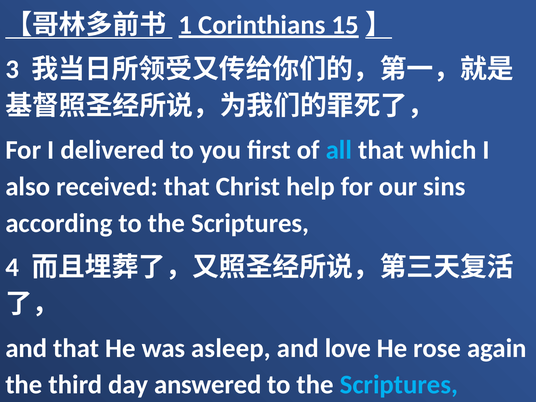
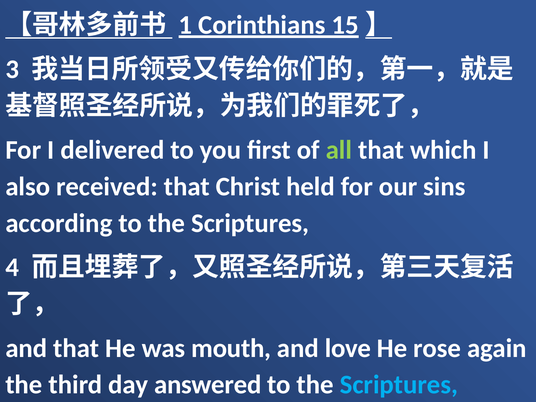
all colour: light blue -> light green
help: help -> held
asleep: asleep -> mouth
